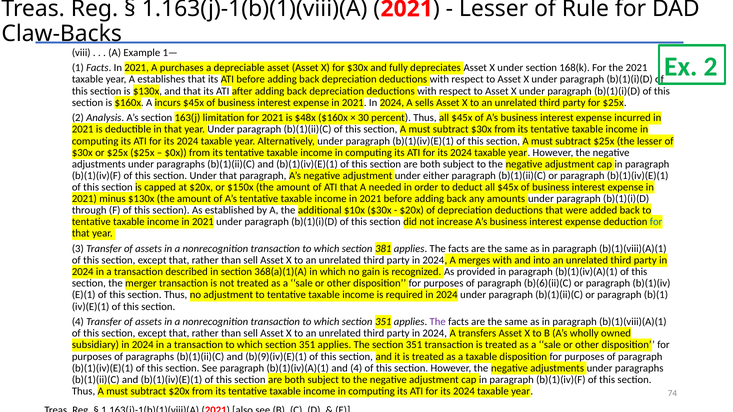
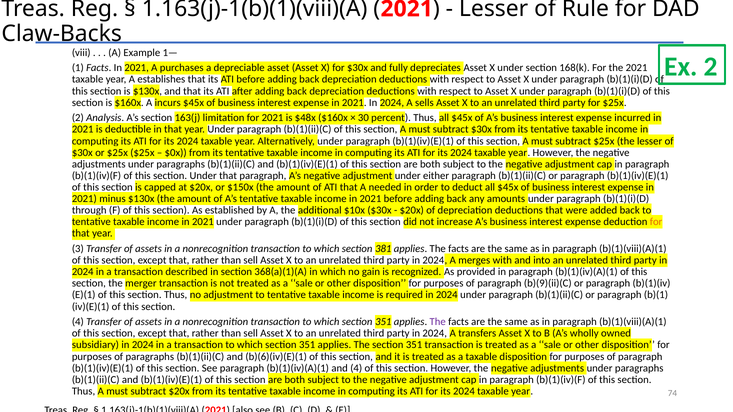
for at (656, 222) colour: blue -> orange
b)(6)(ii)(C: b)(6)(ii)(C -> b)(9)(ii)(C
b)(9)(iv)(E)(1: b)(9)(iv)(E)(1 -> b)(6)(iv)(E)(1
